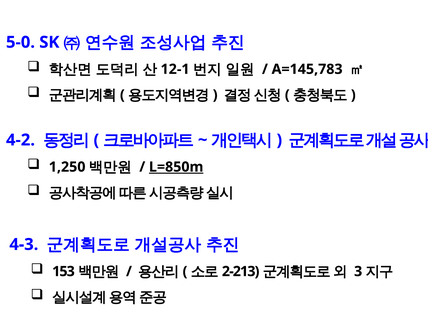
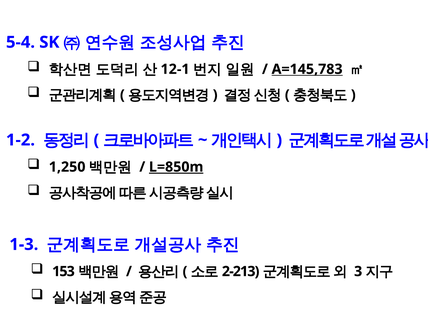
5-0: 5-0 -> 5-4
A=145,783 underline: none -> present
4-2: 4-2 -> 1-2
4-3: 4-3 -> 1-3
